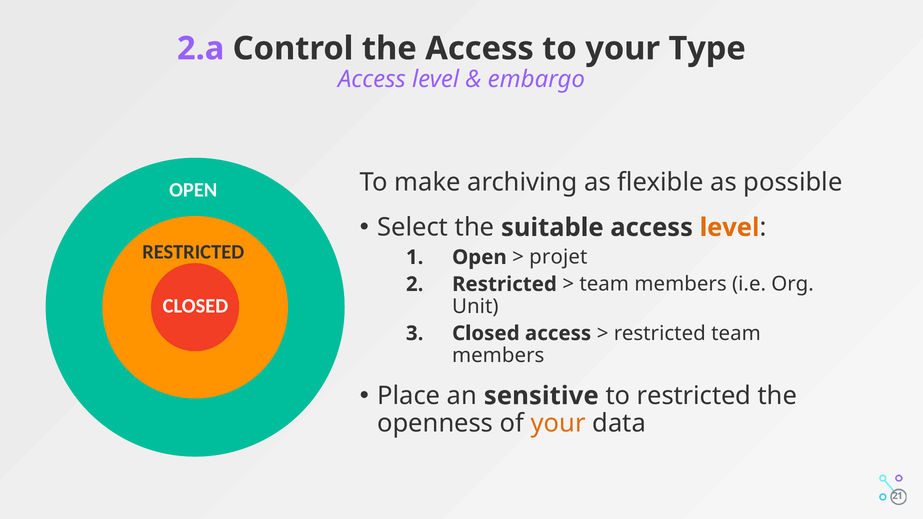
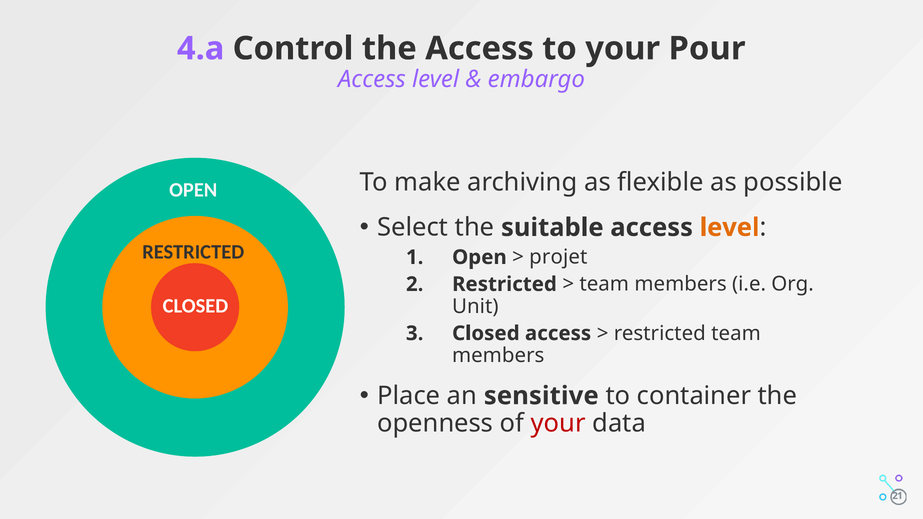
2.a: 2.a -> 4.a
Type: Type -> Pour
to restricted: restricted -> container
your at (558, 424) colour: orange -> red
